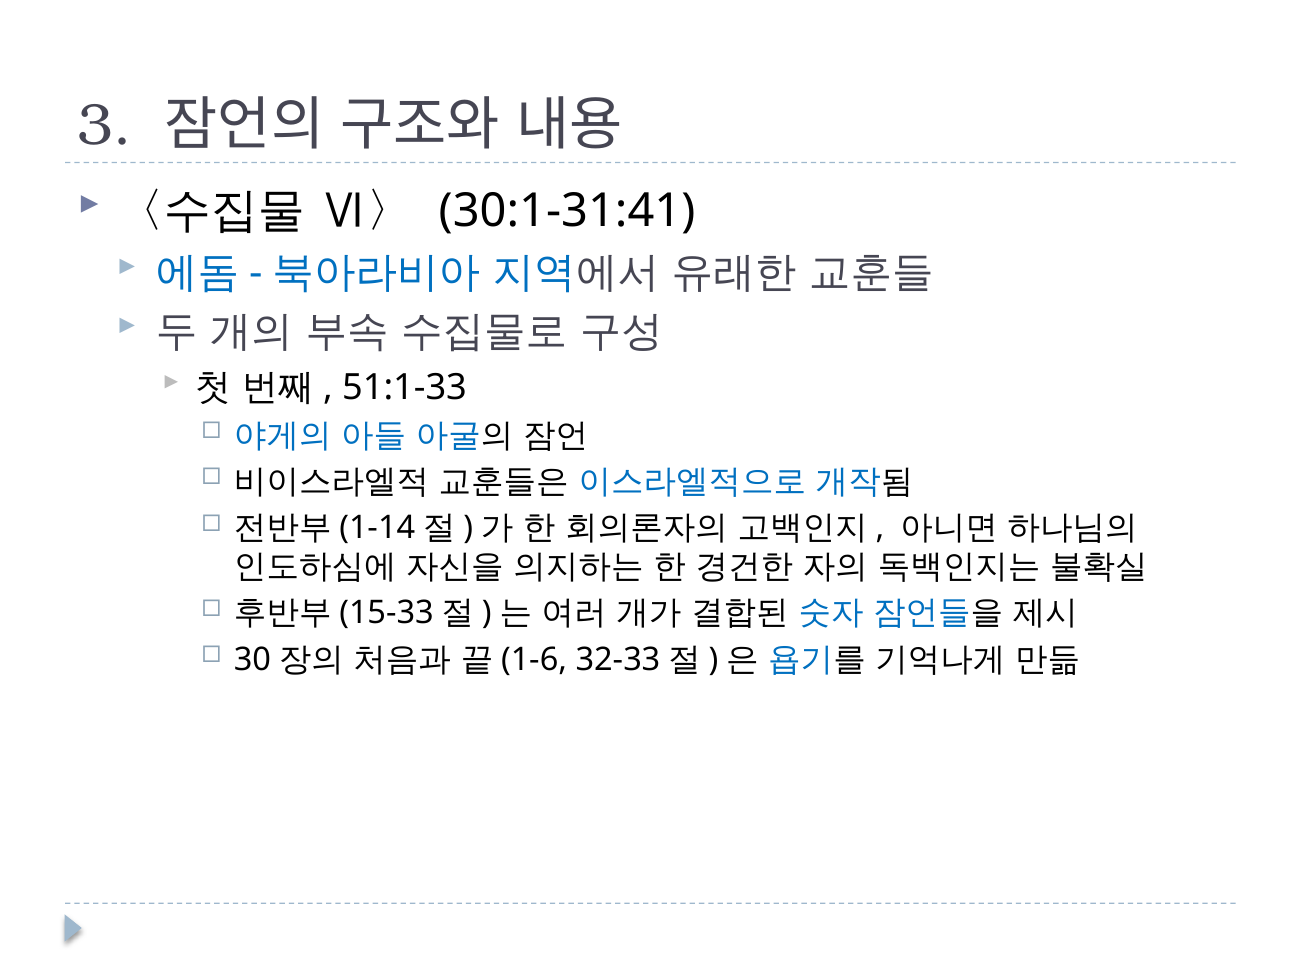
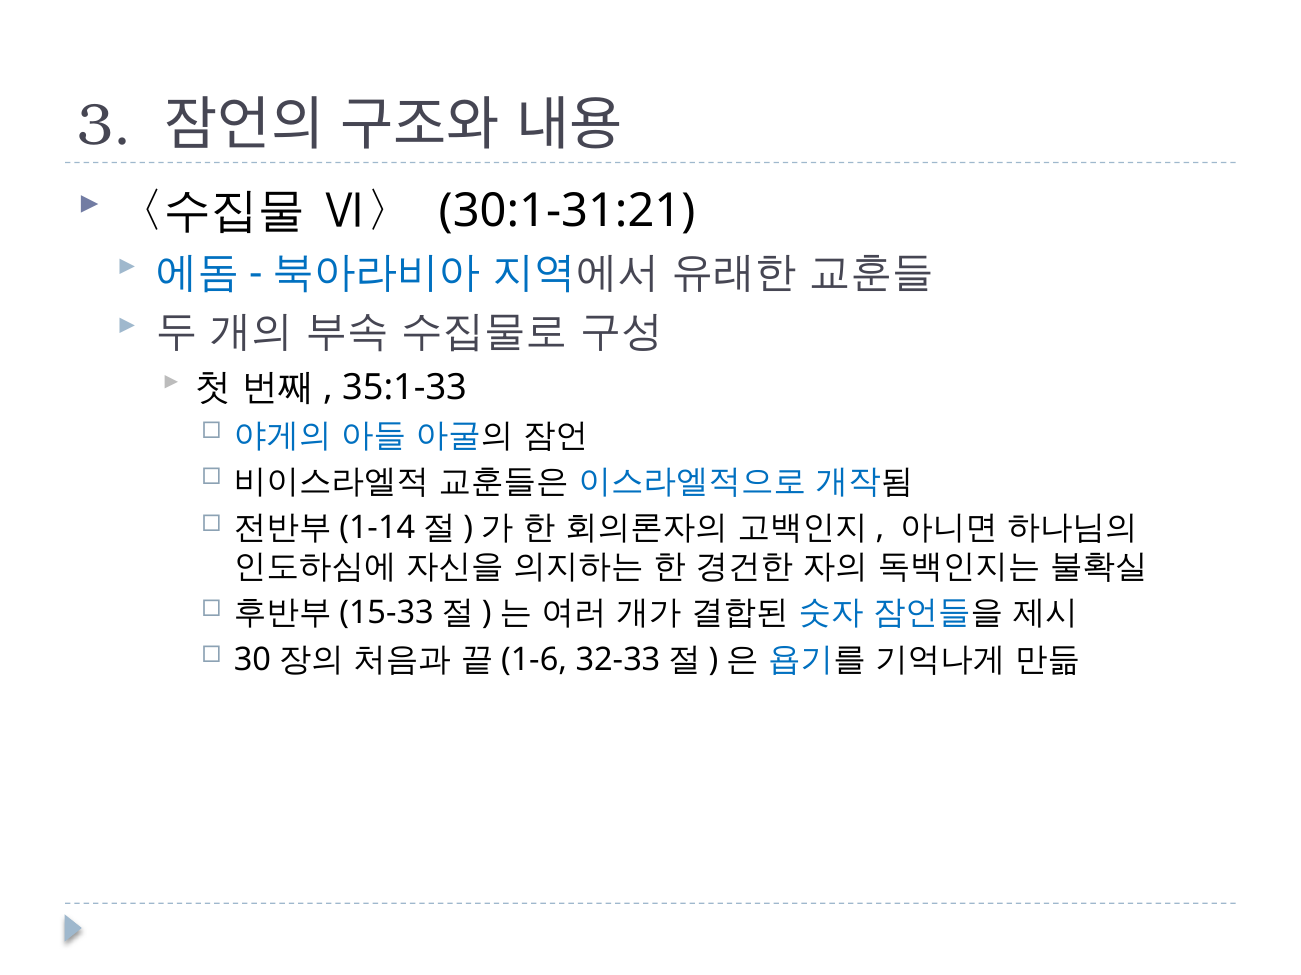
30:1-31:41: 30:1-31:41 -> 30:1-31:21
51:1-33: 51:1-33 -> 35:1-33
